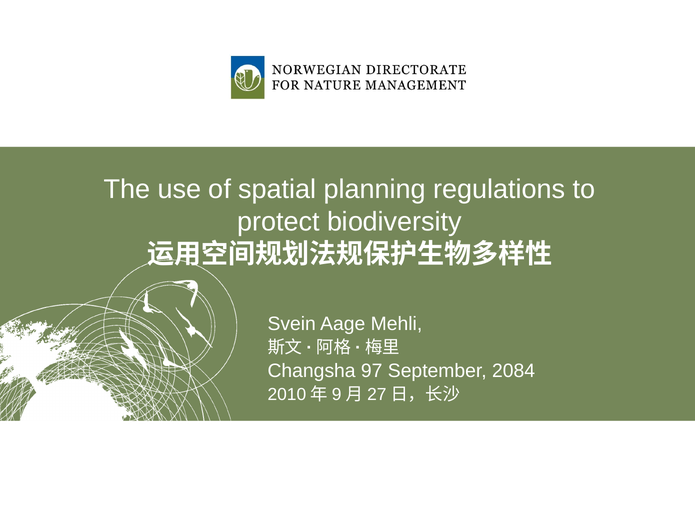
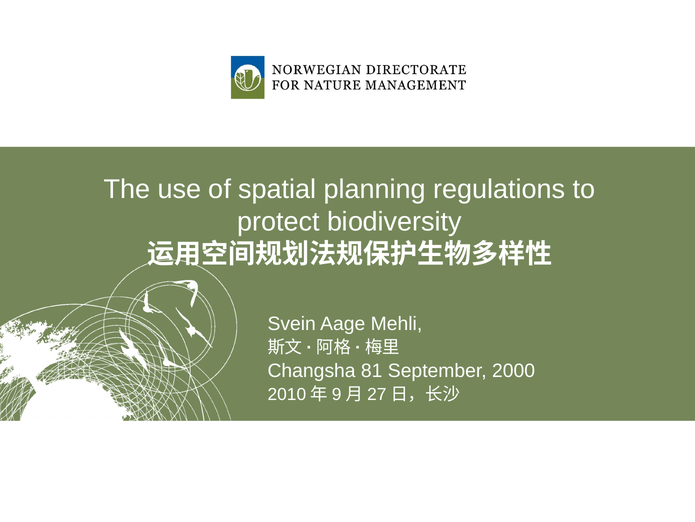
97: 97 -> 81
2084: 2084 -> 2000
